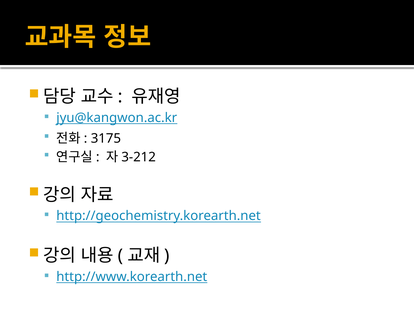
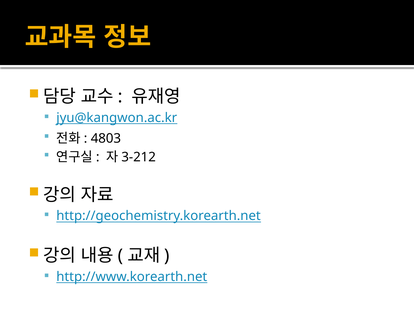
3175: 3175 -> 4803
